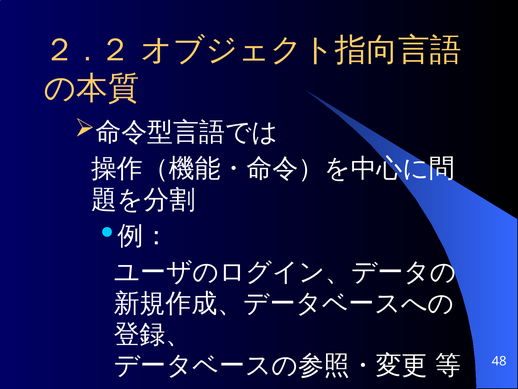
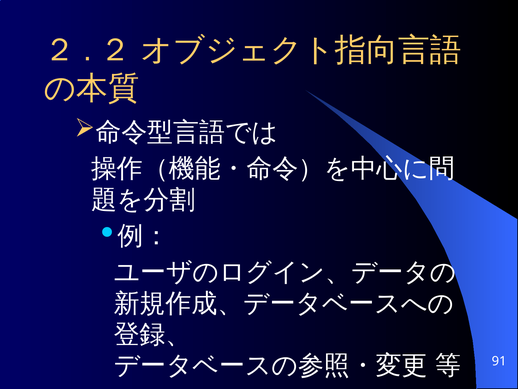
48: 48 -> 91
